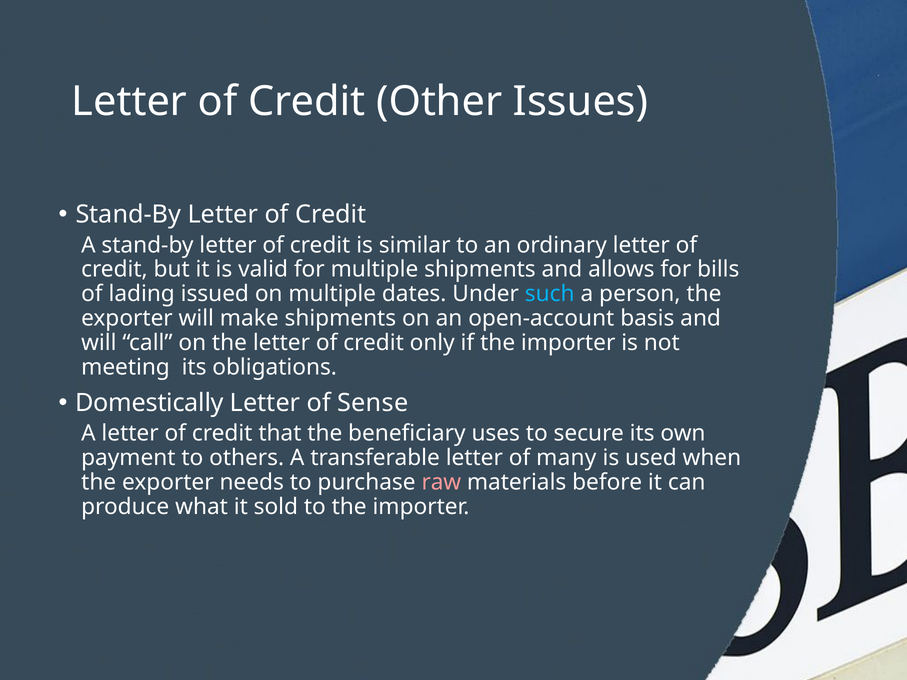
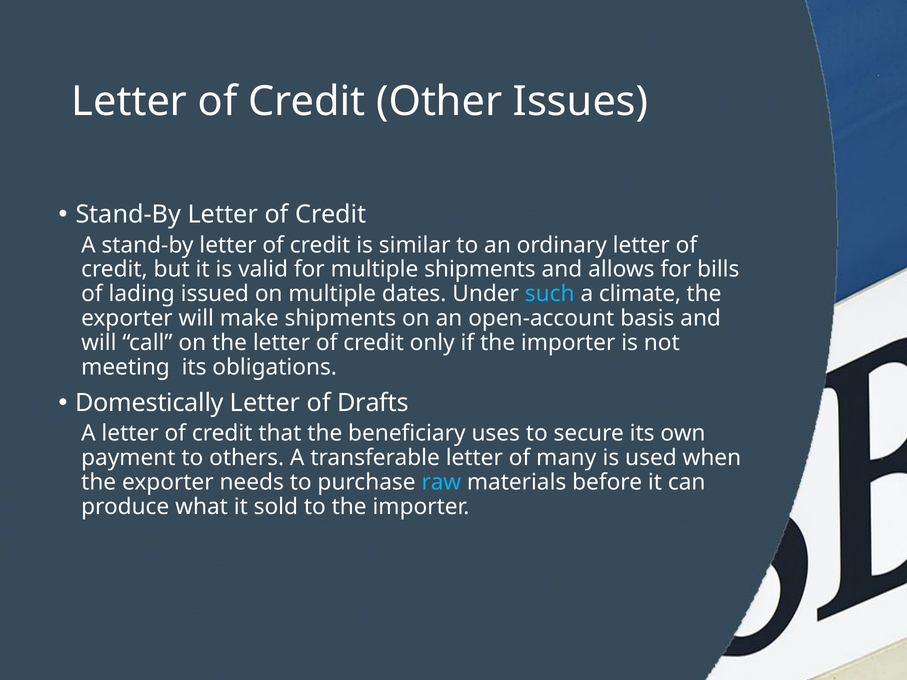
person: person -> climate
Sense: Sense -> Drafts
raw colour: pink -> light blue
